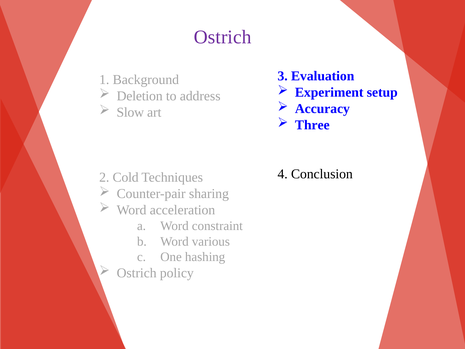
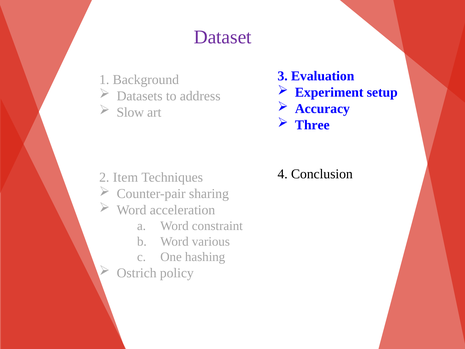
Ostrich at (223, 37): Ostrich -> Dataset
Deletion: Deletion -> Datasets
Cold: Cold -> Item
